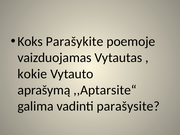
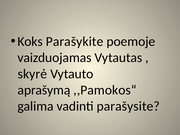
kokie: kokie -> skyrė
,,Aptarsite“: ,,Aptarsite“ -> ,,Pamokos“
